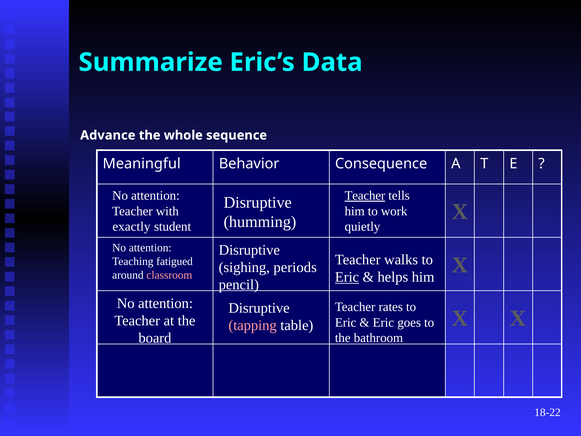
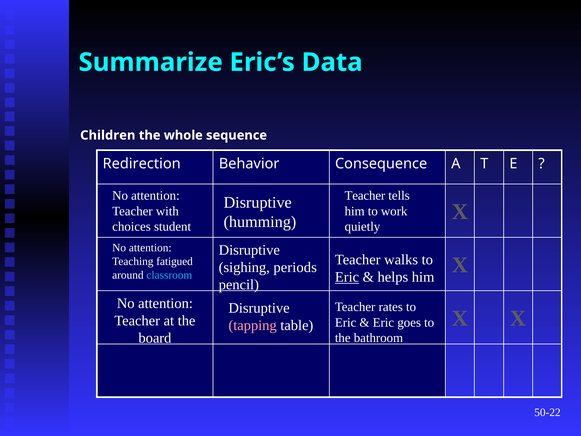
Advance: Advance -> Children
Meaningful: Meaningful -> Redirection
Teacher at (365, 195) underline: present -> none
exactly: exactly -> choices
classroom colour: pink -> light blue
18-22: 18-22 -> 50-22
